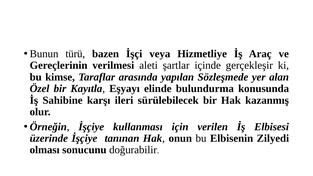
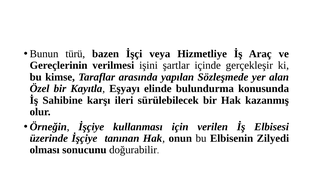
aleti: aleti -> işini
